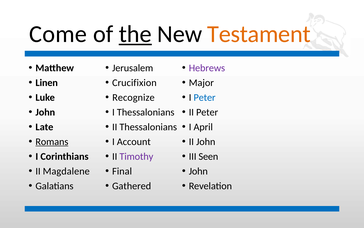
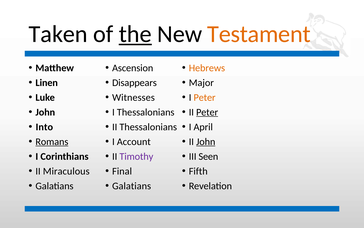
Come: Come -> Taken
Jerusalem: Jerusalem -> Ascension
Hebrews colour: purple -> orange
Crucifixion: Crucifixion -> Disappears
Recognize: Recognize -> Witnesses
Peter at (205, 97) colour: blue -> orange
Peter at (207, 112) underline: none -> present
Late: Late -> Into
John at (206, 141) underline: none -> present
Magdalene: Magdalene -> Miraculous
John at (198, 171): John -> Fifth
Gathered at (132, 186): Gathered -> Galatians
